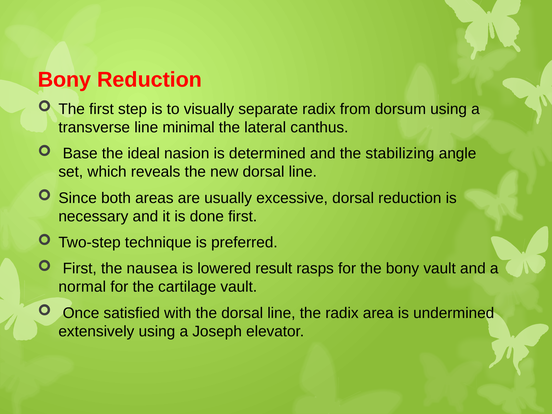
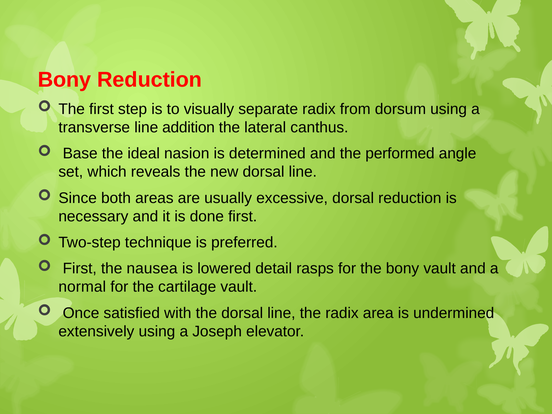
minimal: minimal -> addition
stabilizing: stabilizing -> performed
result: result -> detail
